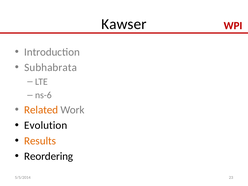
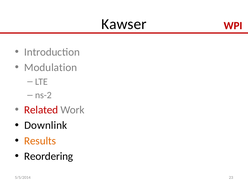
Subhabrata: Subhabrata -> Modulation
ns-6: ns-6 -> ns-2
Related colour: orange -> red
Evolution: Evolution -> Downlink
